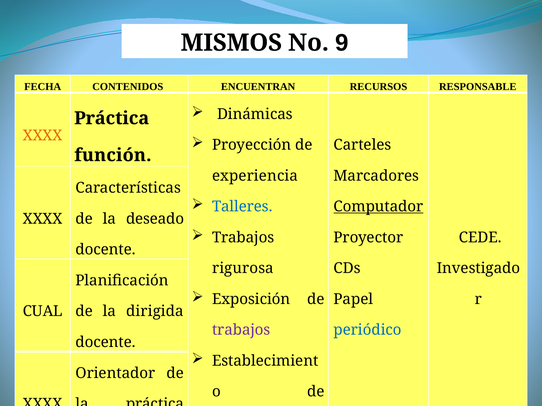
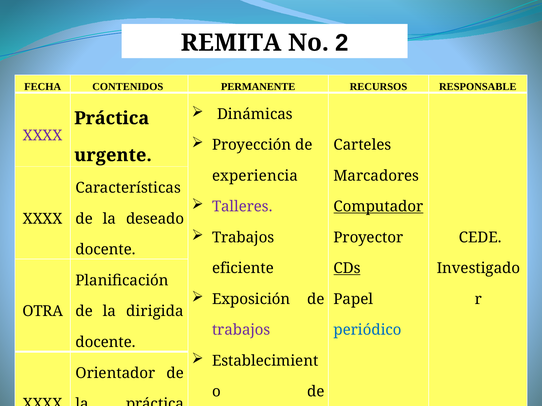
MISMOS: MISMOS -> REMITA
9: 9 -> 2
ENCUENTRAN: ENCUENTRAN -> PERMANENTE
XXXX at (43, 136) colour: orange -> purple
función: función -> urgente
Talleres colour: blue -> purple
rigurosa: rigurosa -> eficiente
CDs underline: none -> present
CUAL: CUAL -> OTRA
